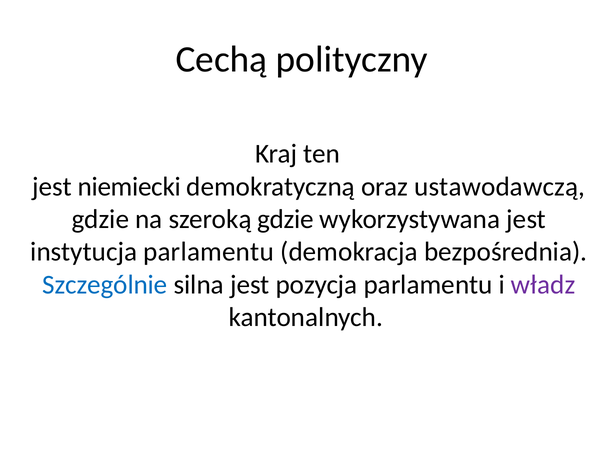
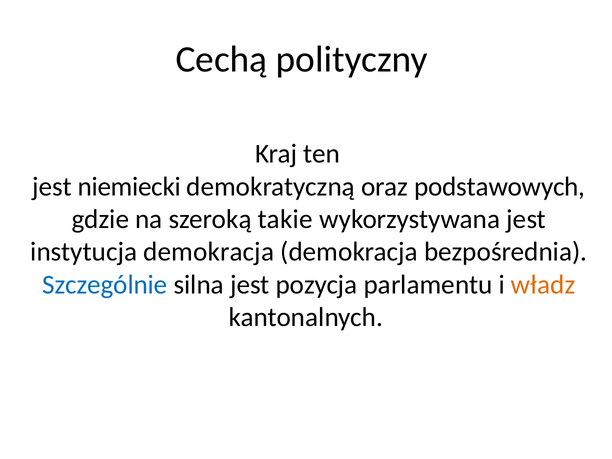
ustawodawczą: ustawodawczą -> podstawowych
szeroką gdzie: gdzie -> takie
instytucja parlamentu: parlamentu -> demokracja
władz colour: purple -> orange
